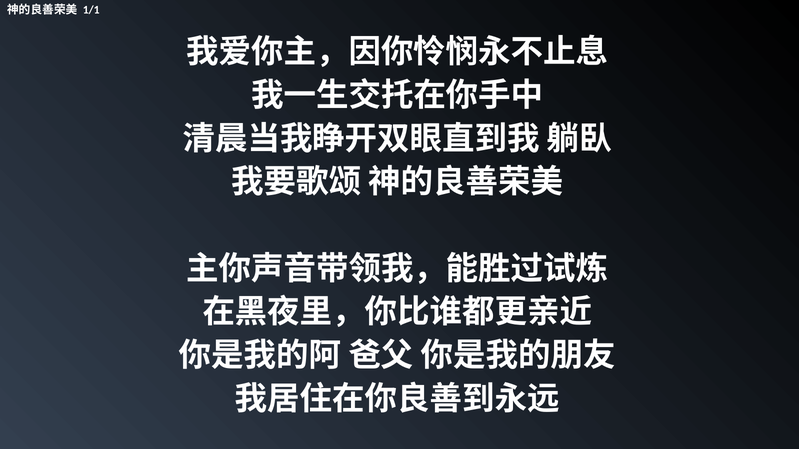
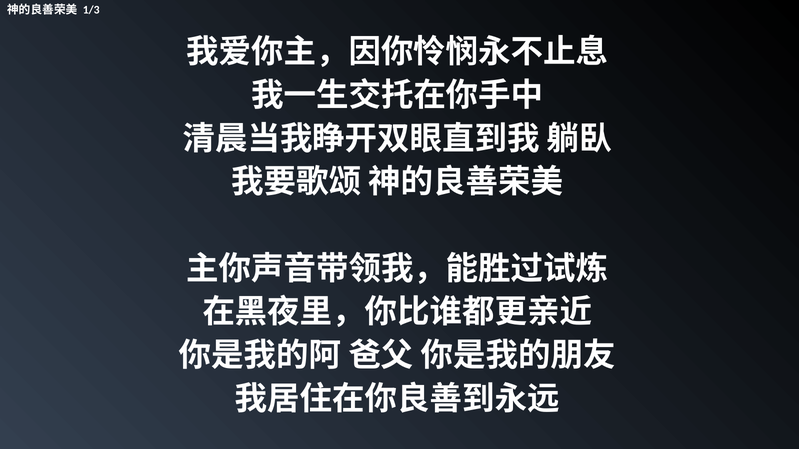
1/1: 1/1 -> 1/3
